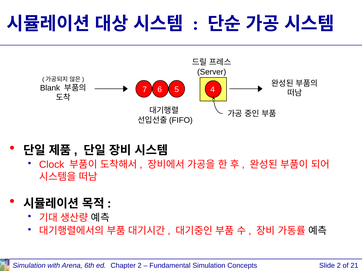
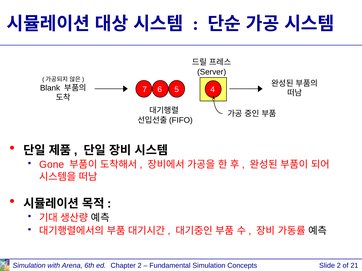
Clock: Clock -> Gone
